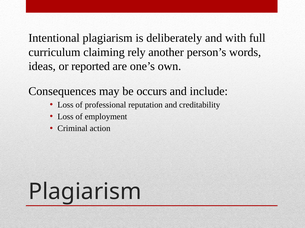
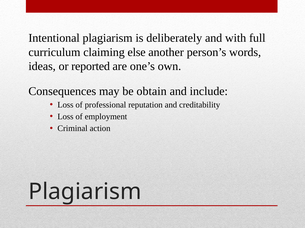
rely: rely -> else
occurs: occurs -> obtain
